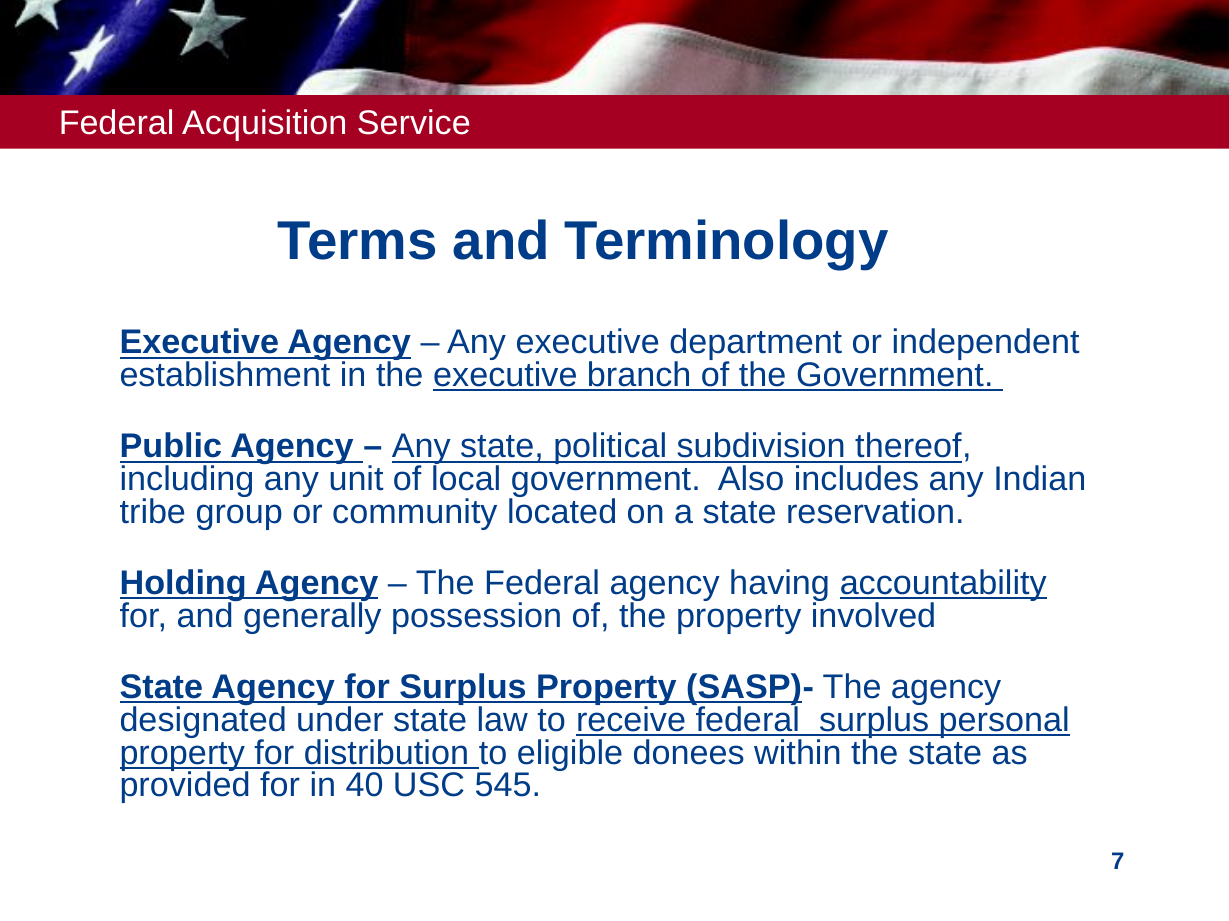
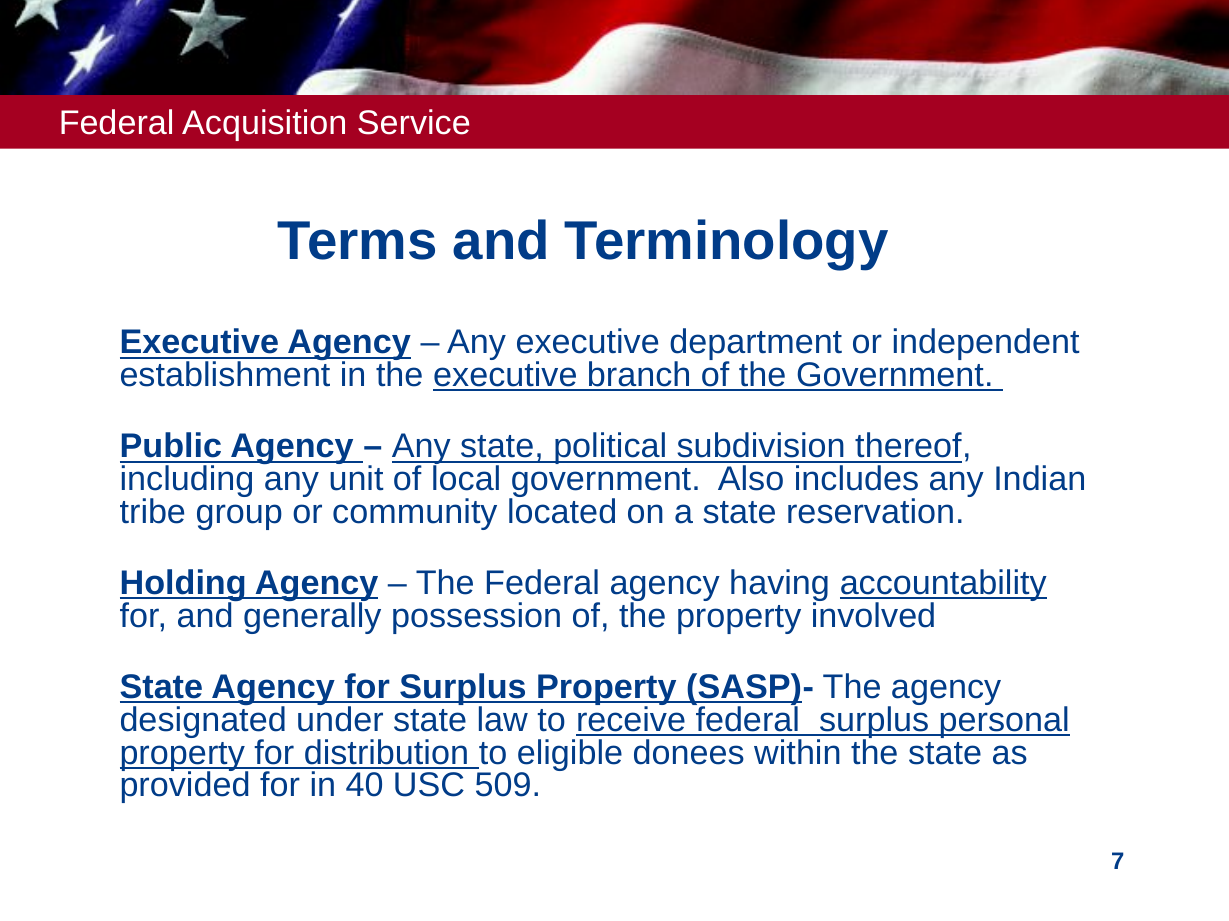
545: 545 -> 509
